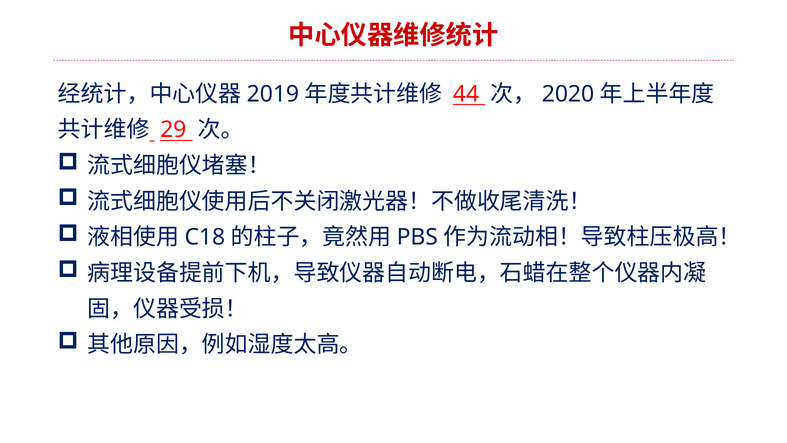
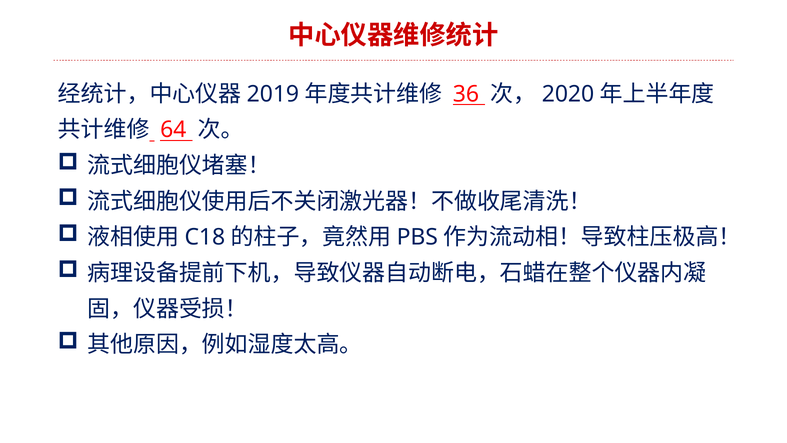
44: 44 -> 36
29: 29 -> 64
